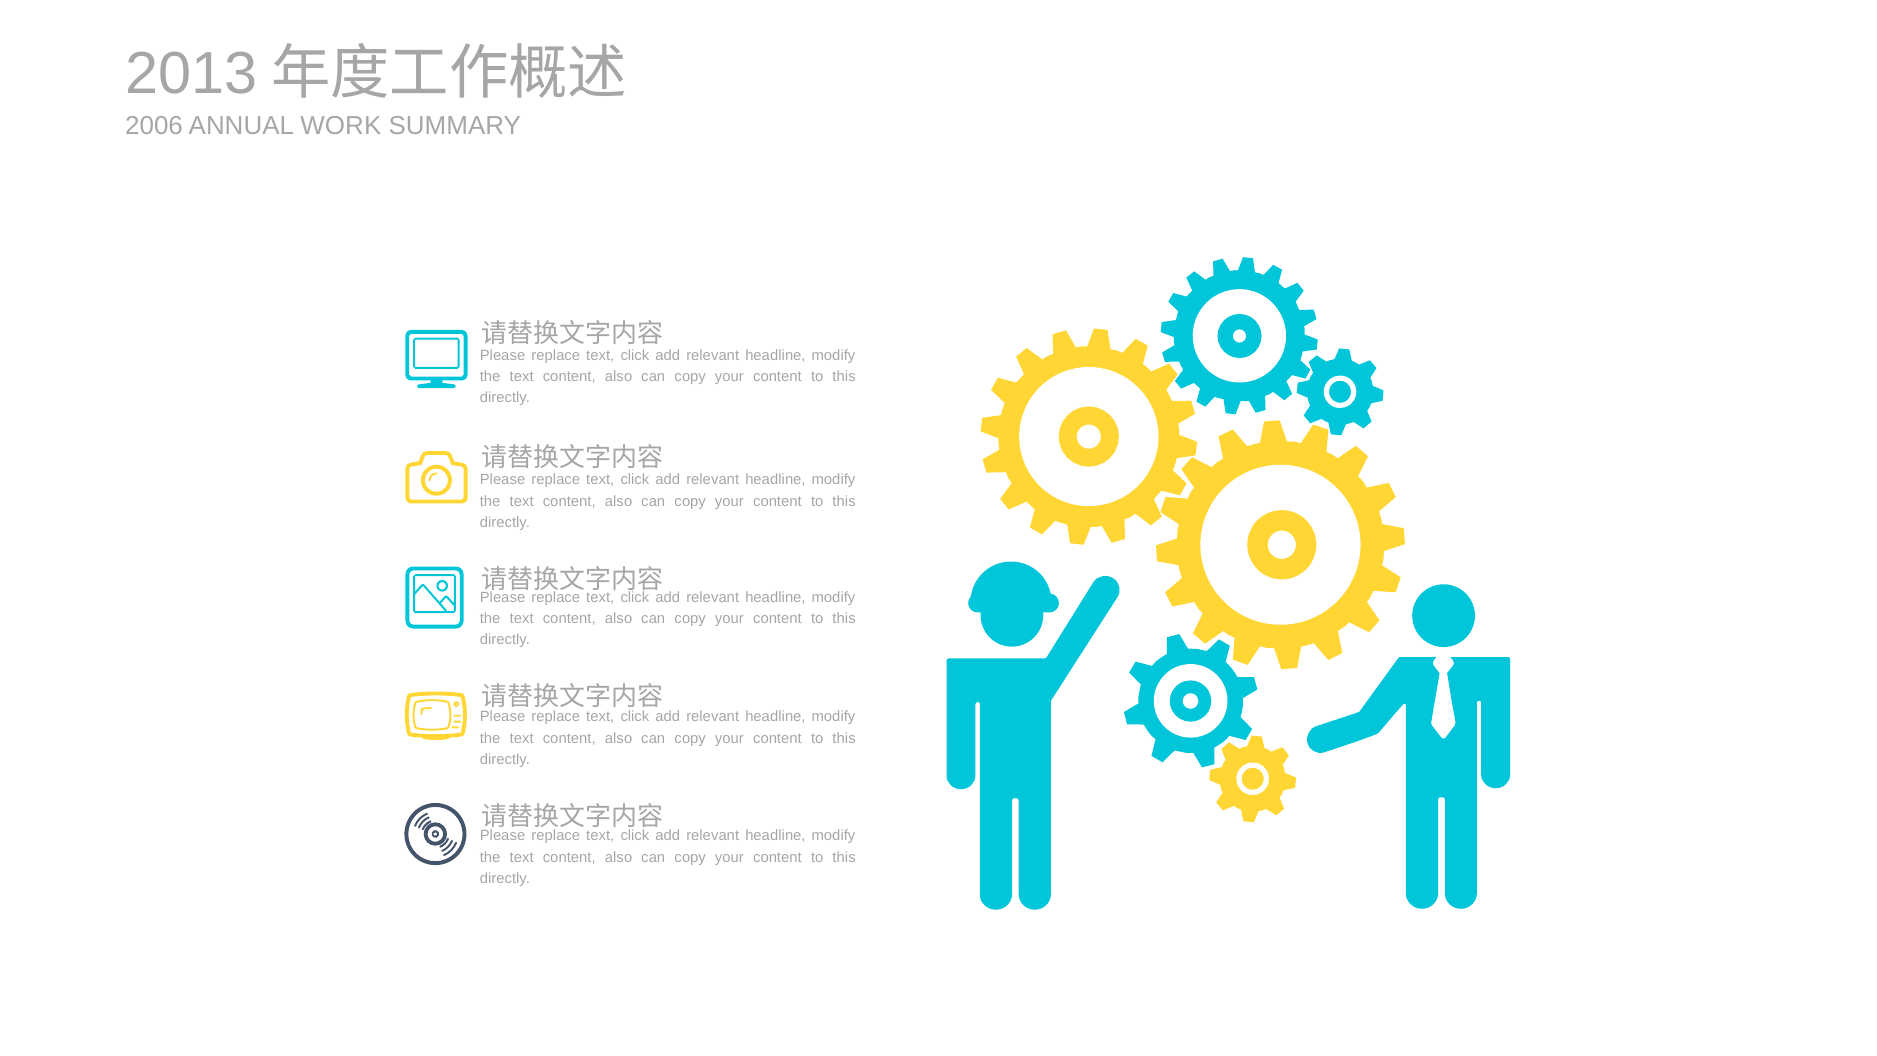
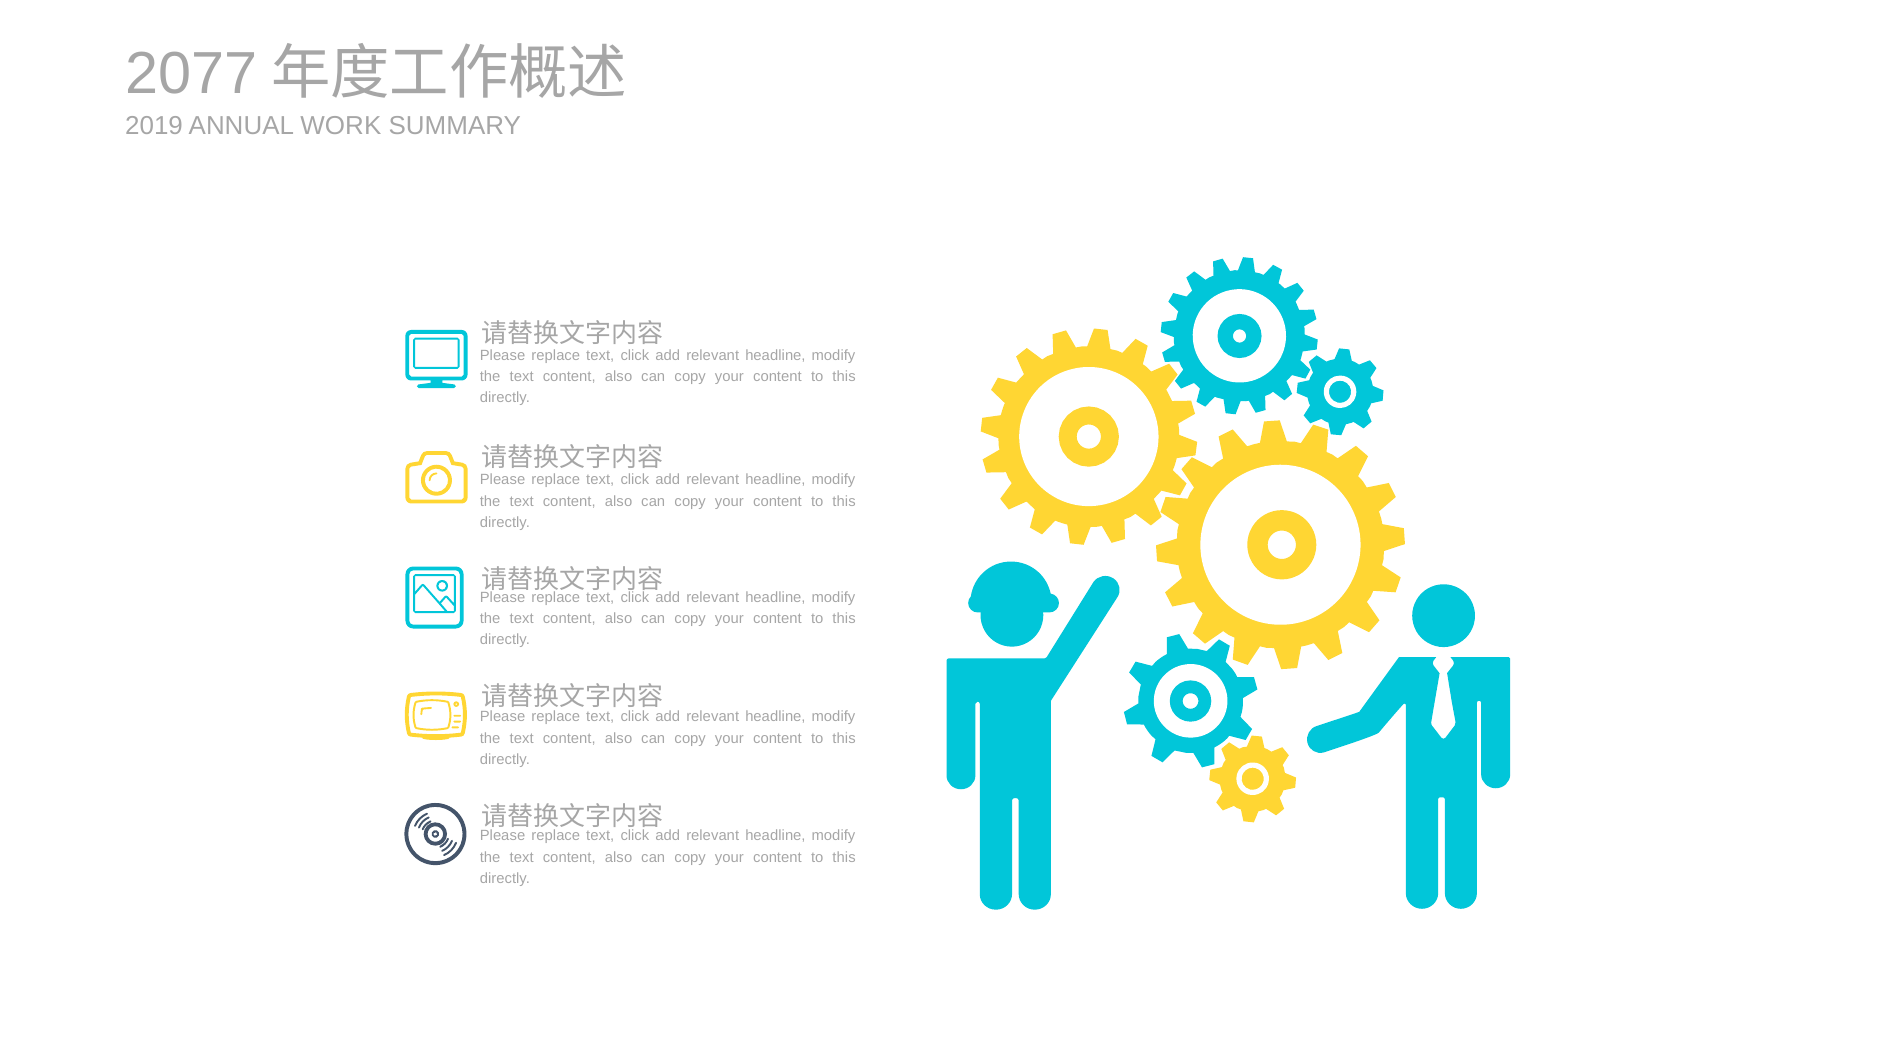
2013: 2013 -> 2077
2006: 2006 -> 2019
